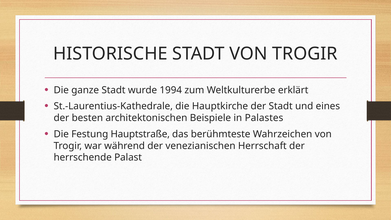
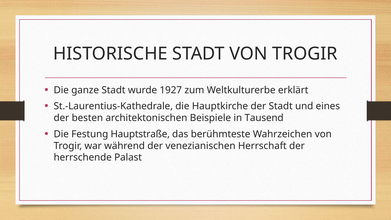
1994: 1994 -> 1927
Palastes: Palastes -> Tausend
